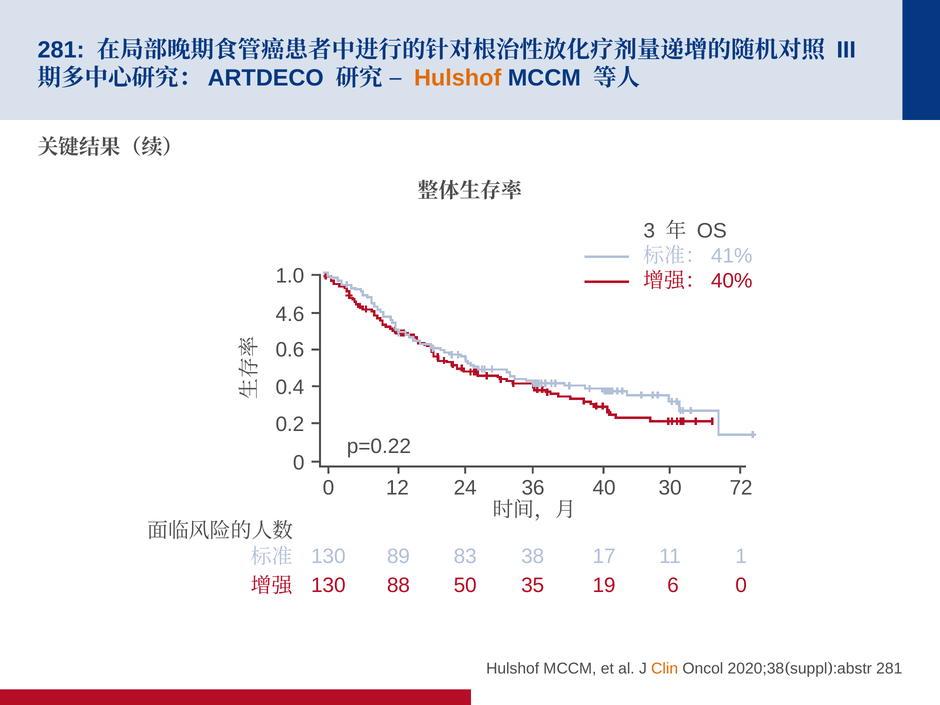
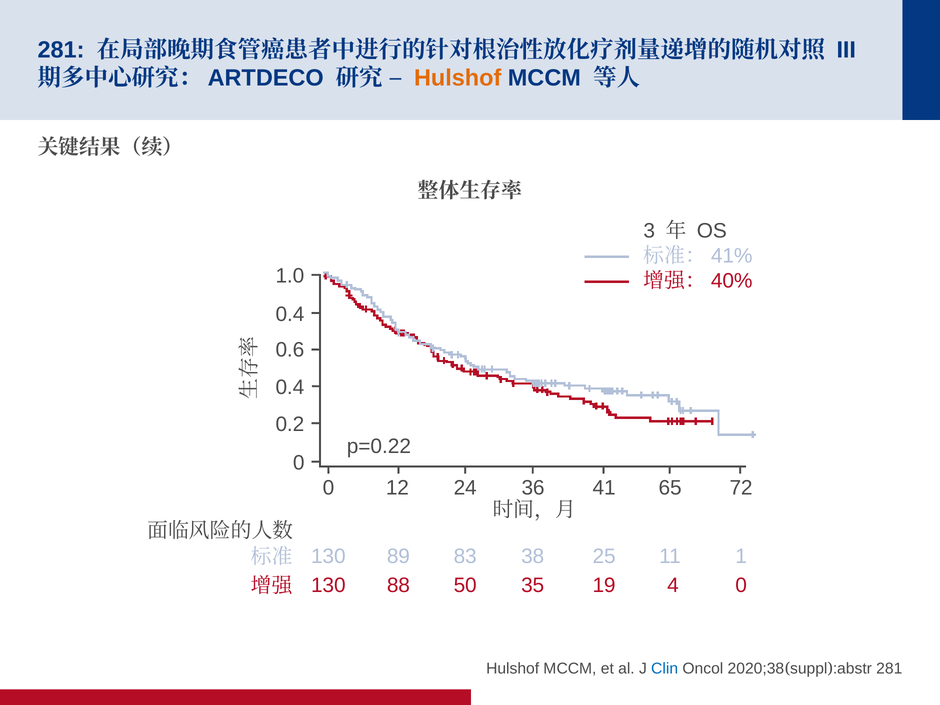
4.6 at (290, 314): 4.6 -> 0.4
40: 40 -> 41
30: 30 -> 65
17: 17 -> 25
6: 6 -> 4
Clin colour: orange -> blue
